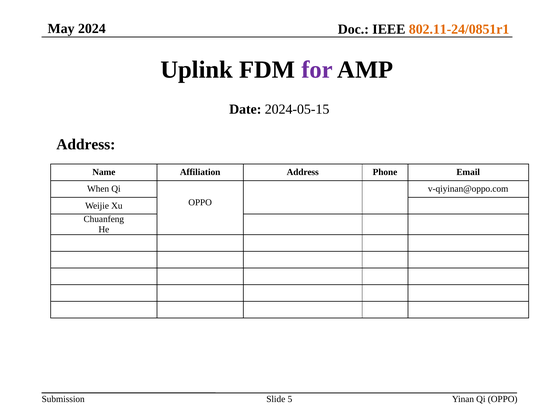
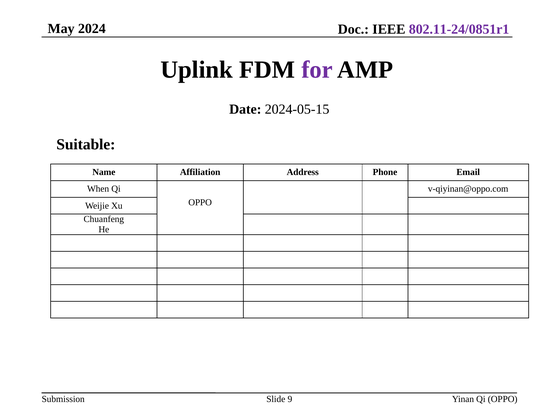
802.11-24/0851r1 colour: orange -> purple
Address at (86, 144): Address -> Suitable
5: 5 -> 9
